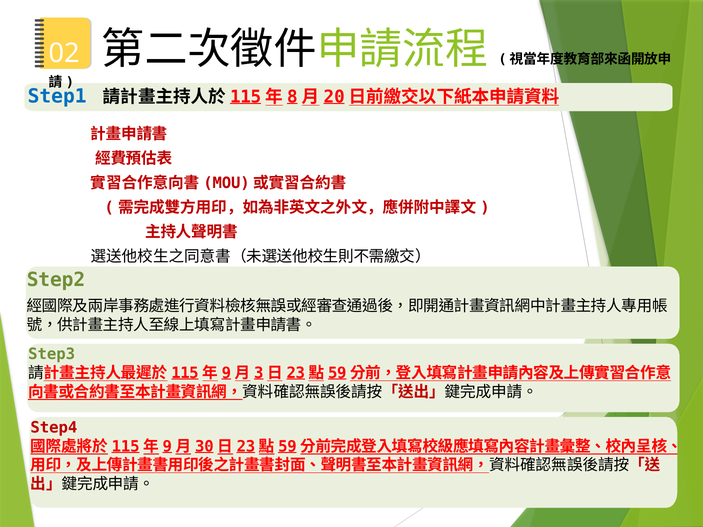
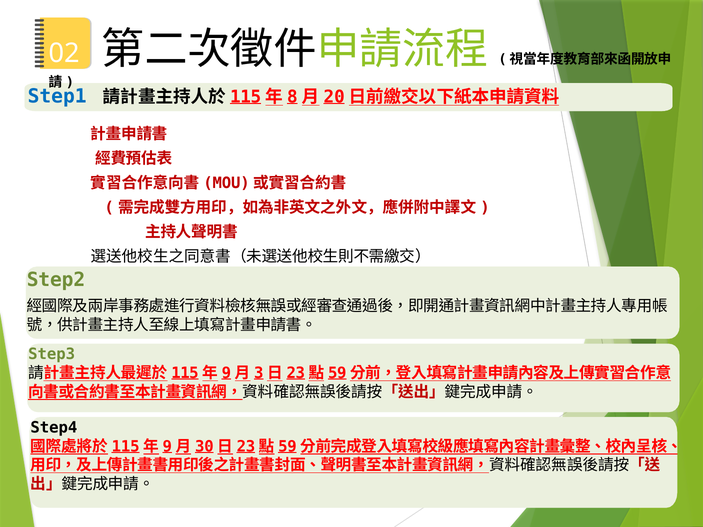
Step4 colour: red -> black
